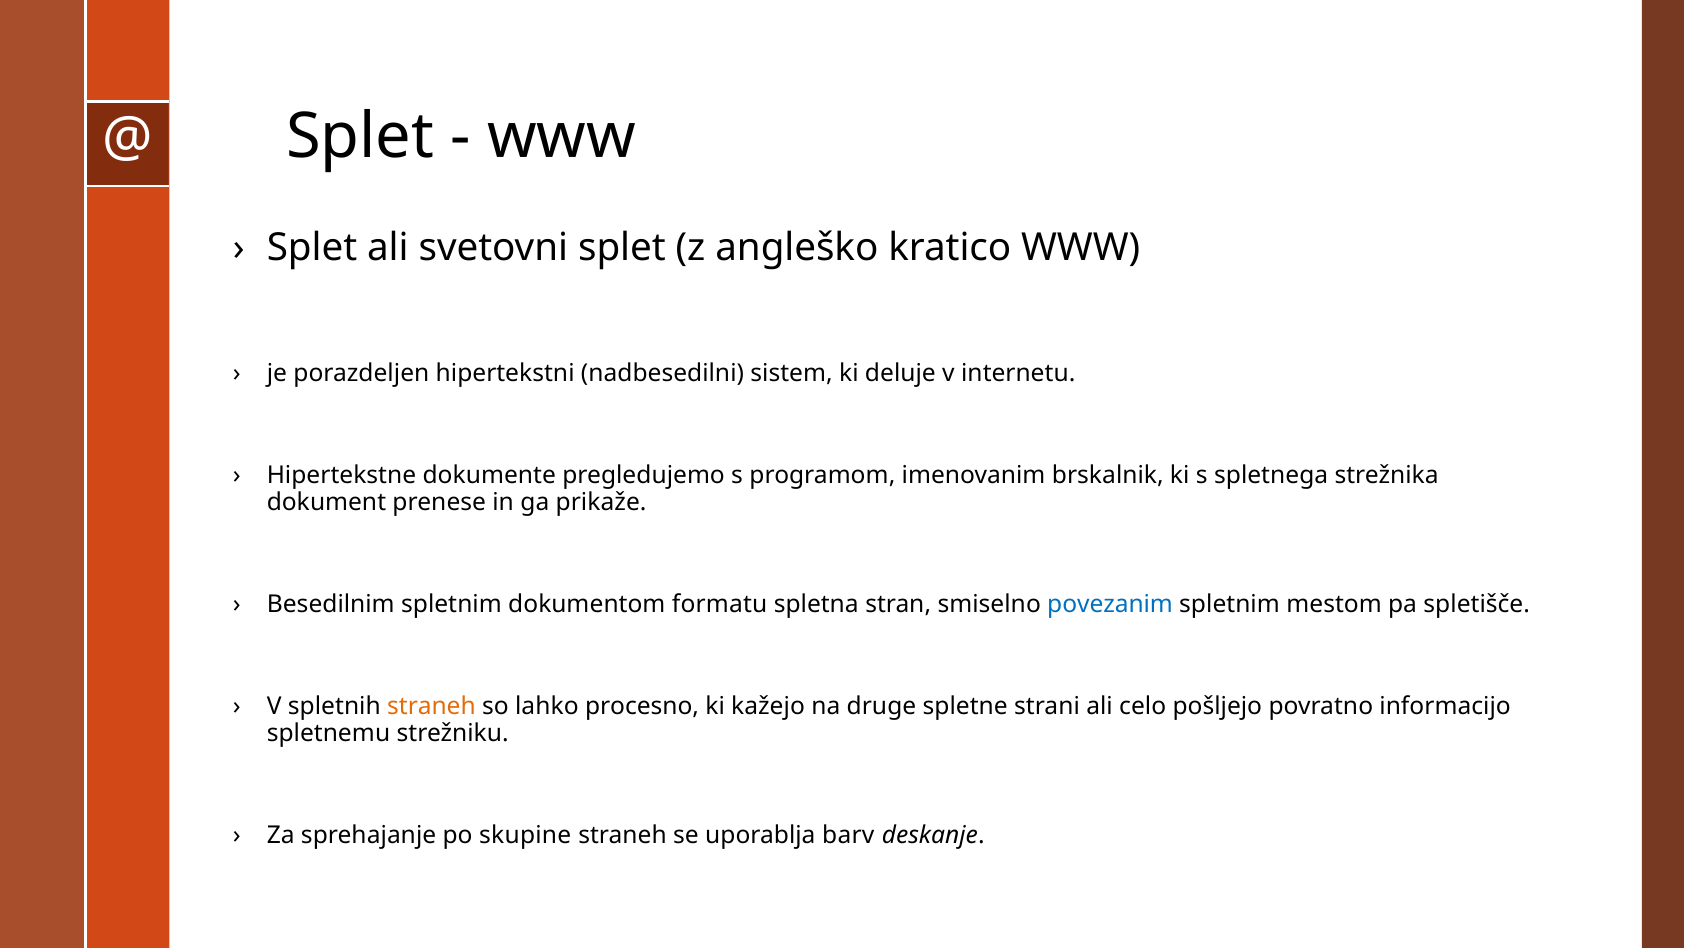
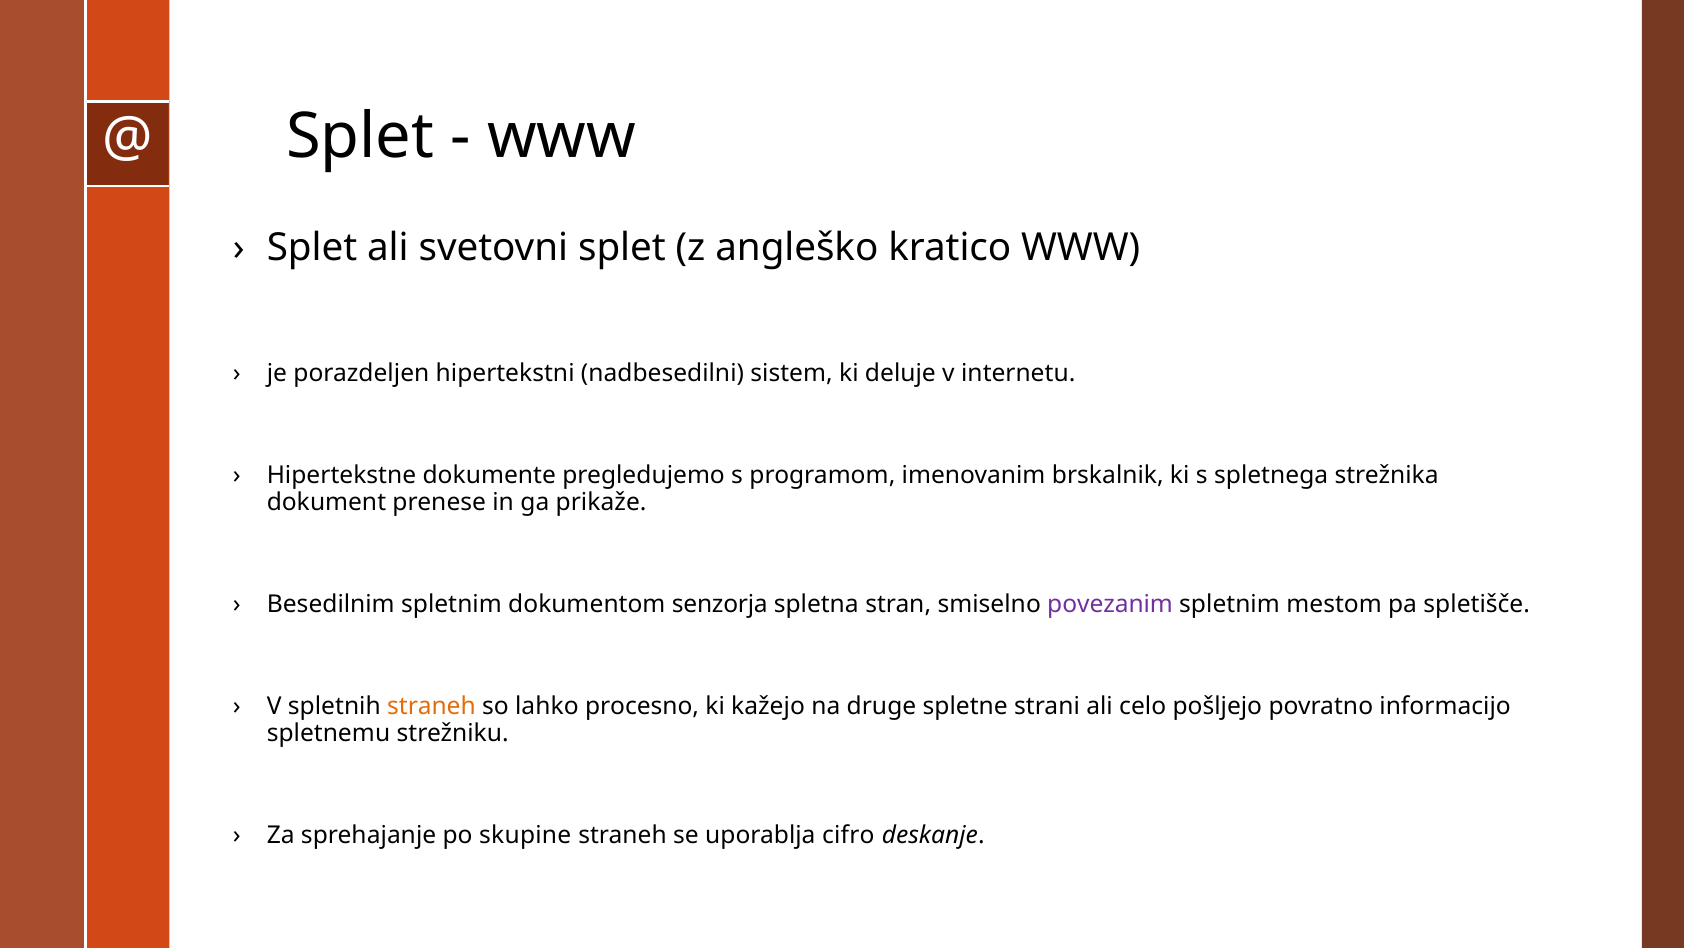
formatu: formatu -> senzorja
povezanim colour: blue -> purple
barv: barv -> cifro
